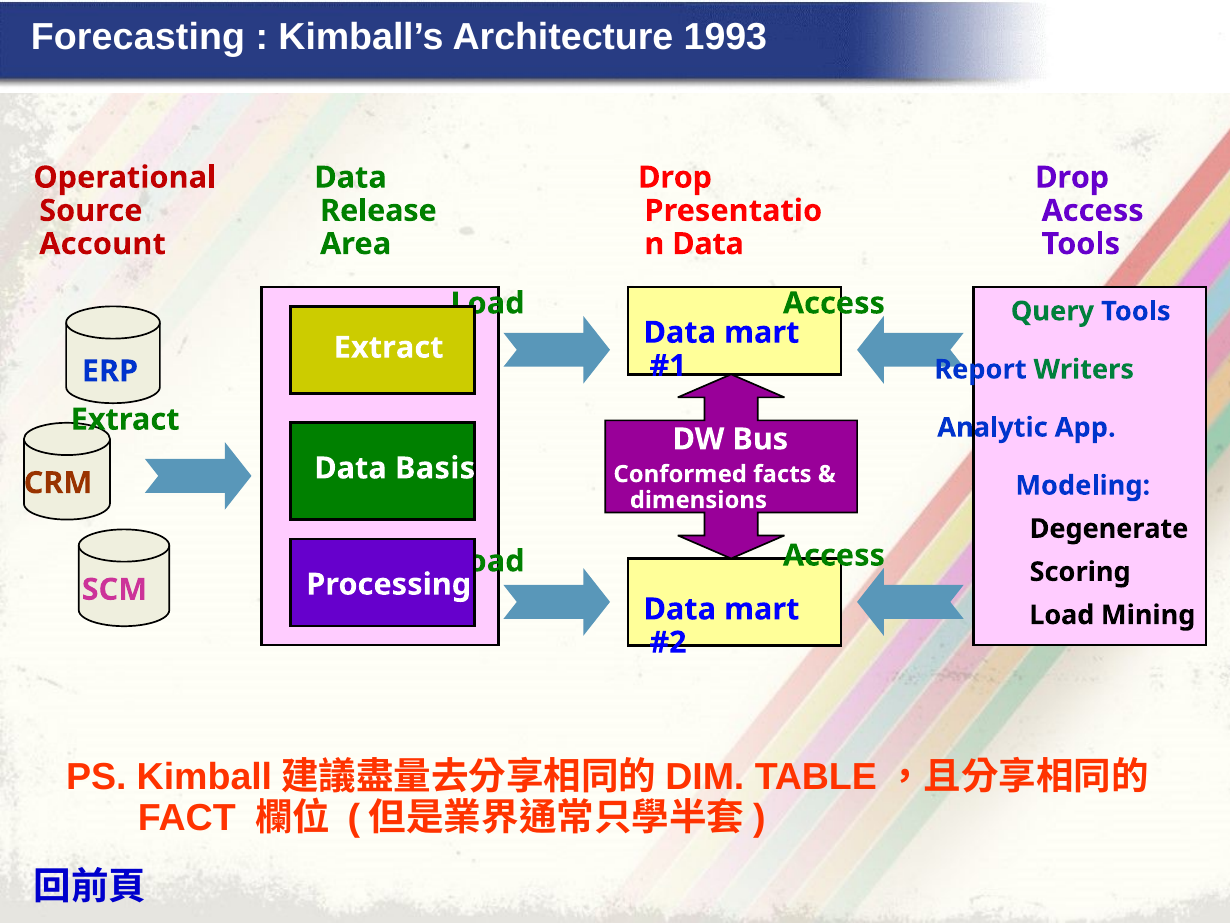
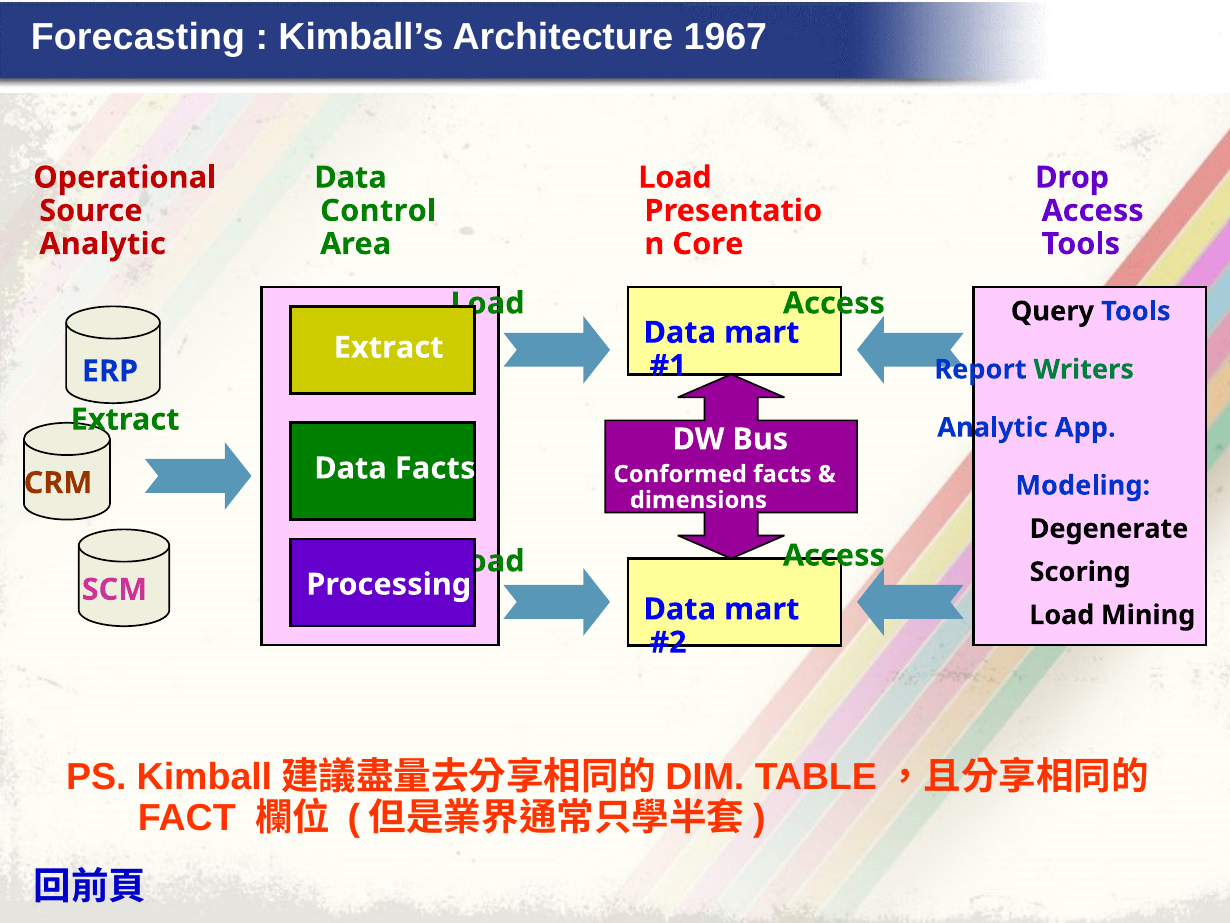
1993: 1993 -> 1967
Drop at (675, 177): Drop -> Load
Release: Release -> Control
Account at (103, 244): Account -> Analytic
Data at (708, 244): Data -> Core
Query colour: green -> black
Data Basis: Basis -> Facts
